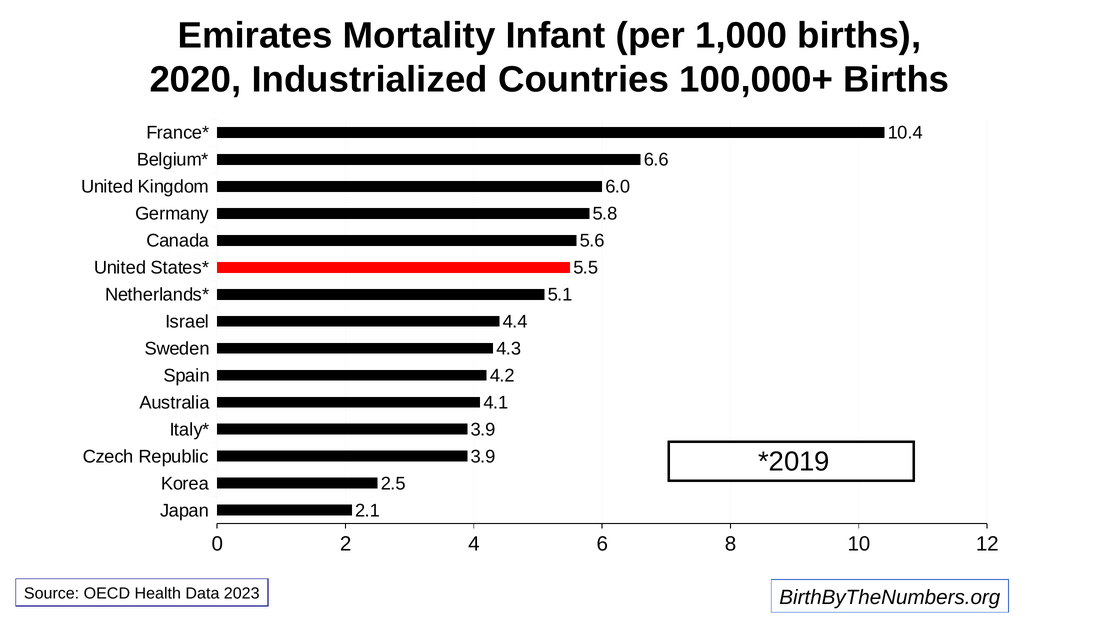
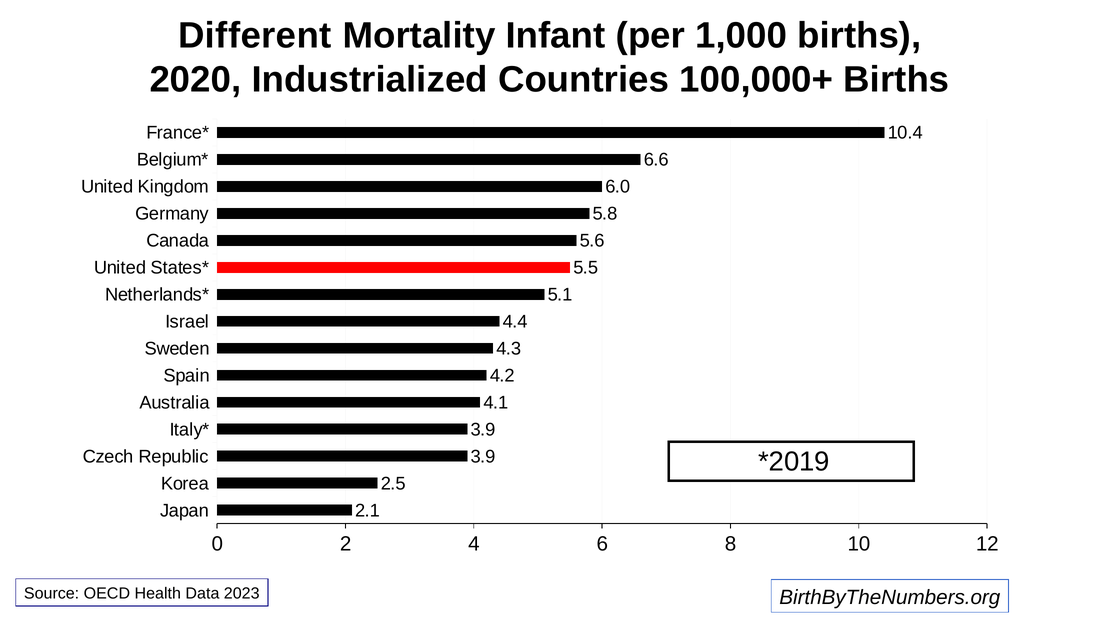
Emirates: Emirates -> Different
